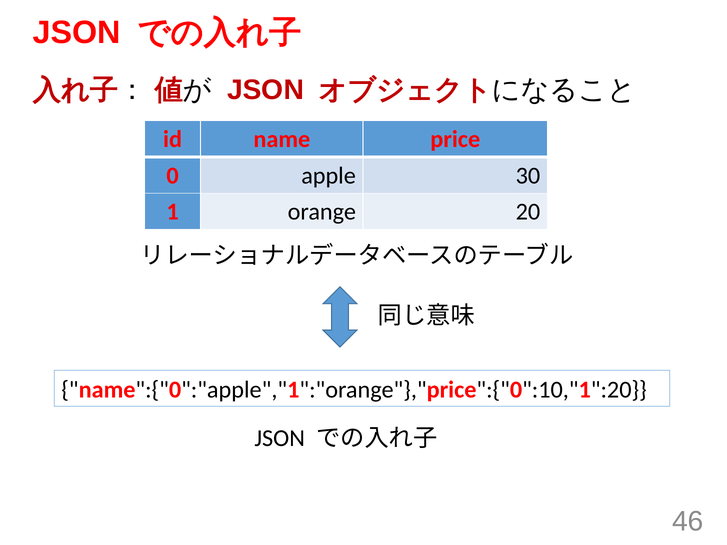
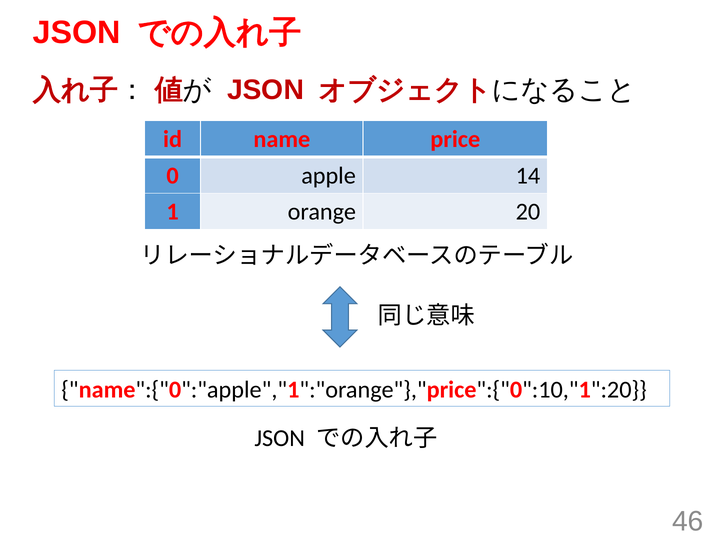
30: 30 -> 14
